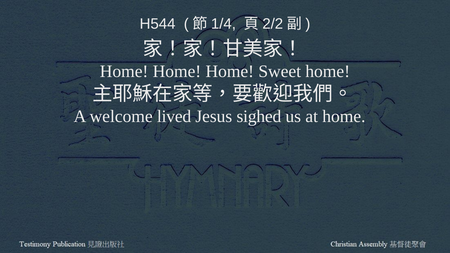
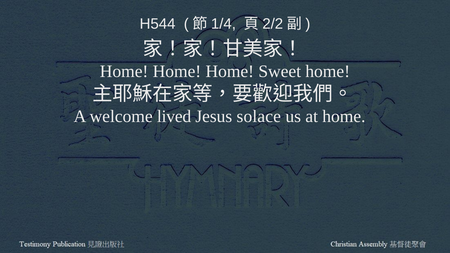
sighed: sighed -> solace
